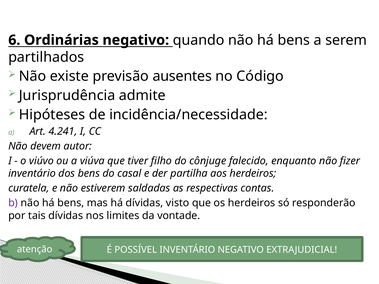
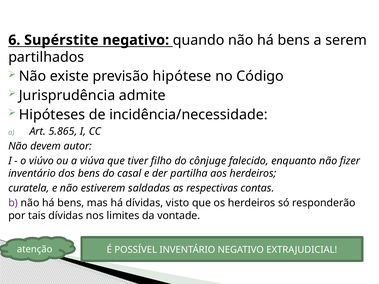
Ordinárias: Ordinárias -> Supérstite
ausentes: ausentes -> hipótese
4.241: 4.241 -> 5.865
